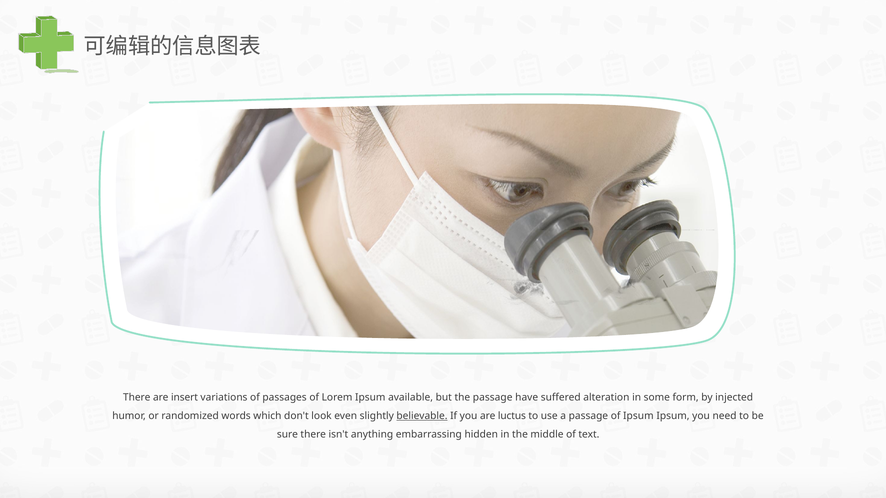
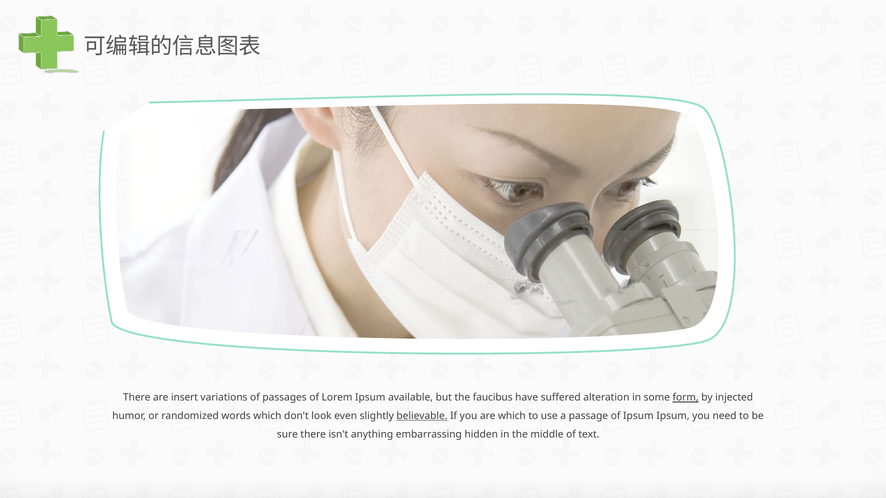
the passage: passage -> faucibus
form underline: none -> present
are luctus: luctus -> which
